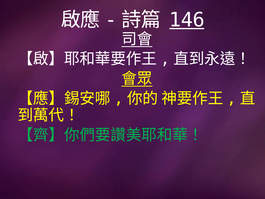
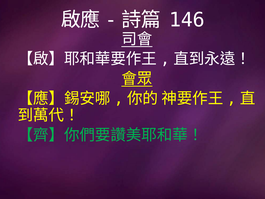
146 underline: present -> none
